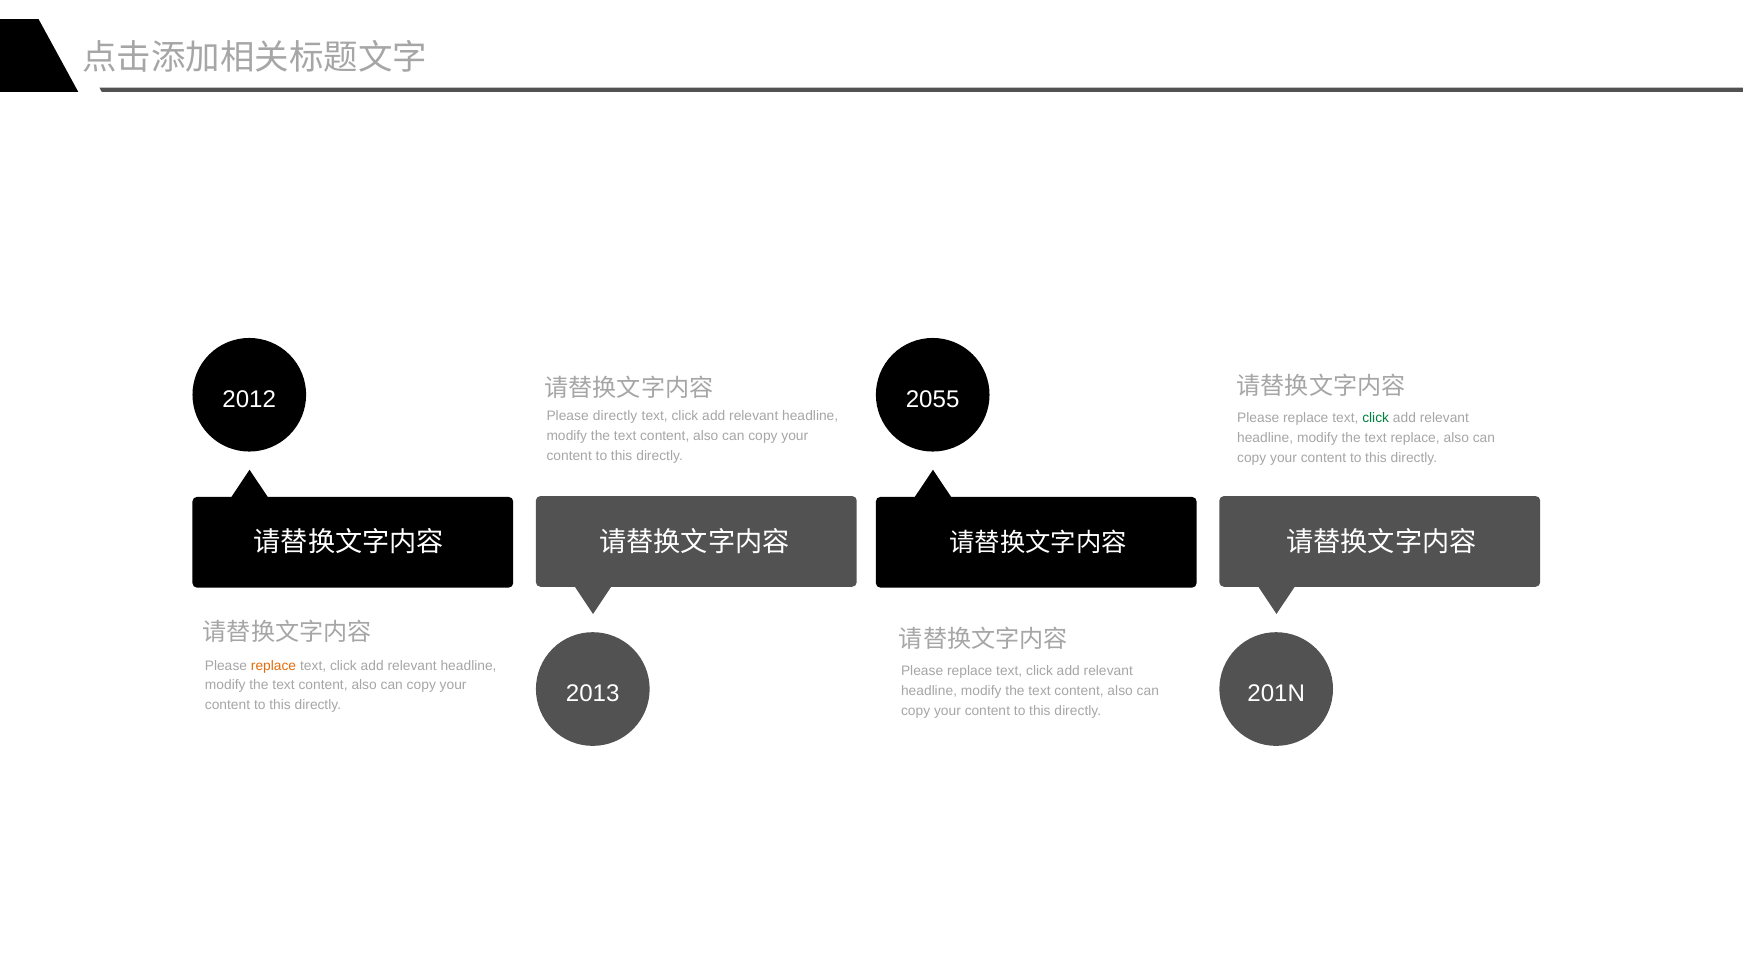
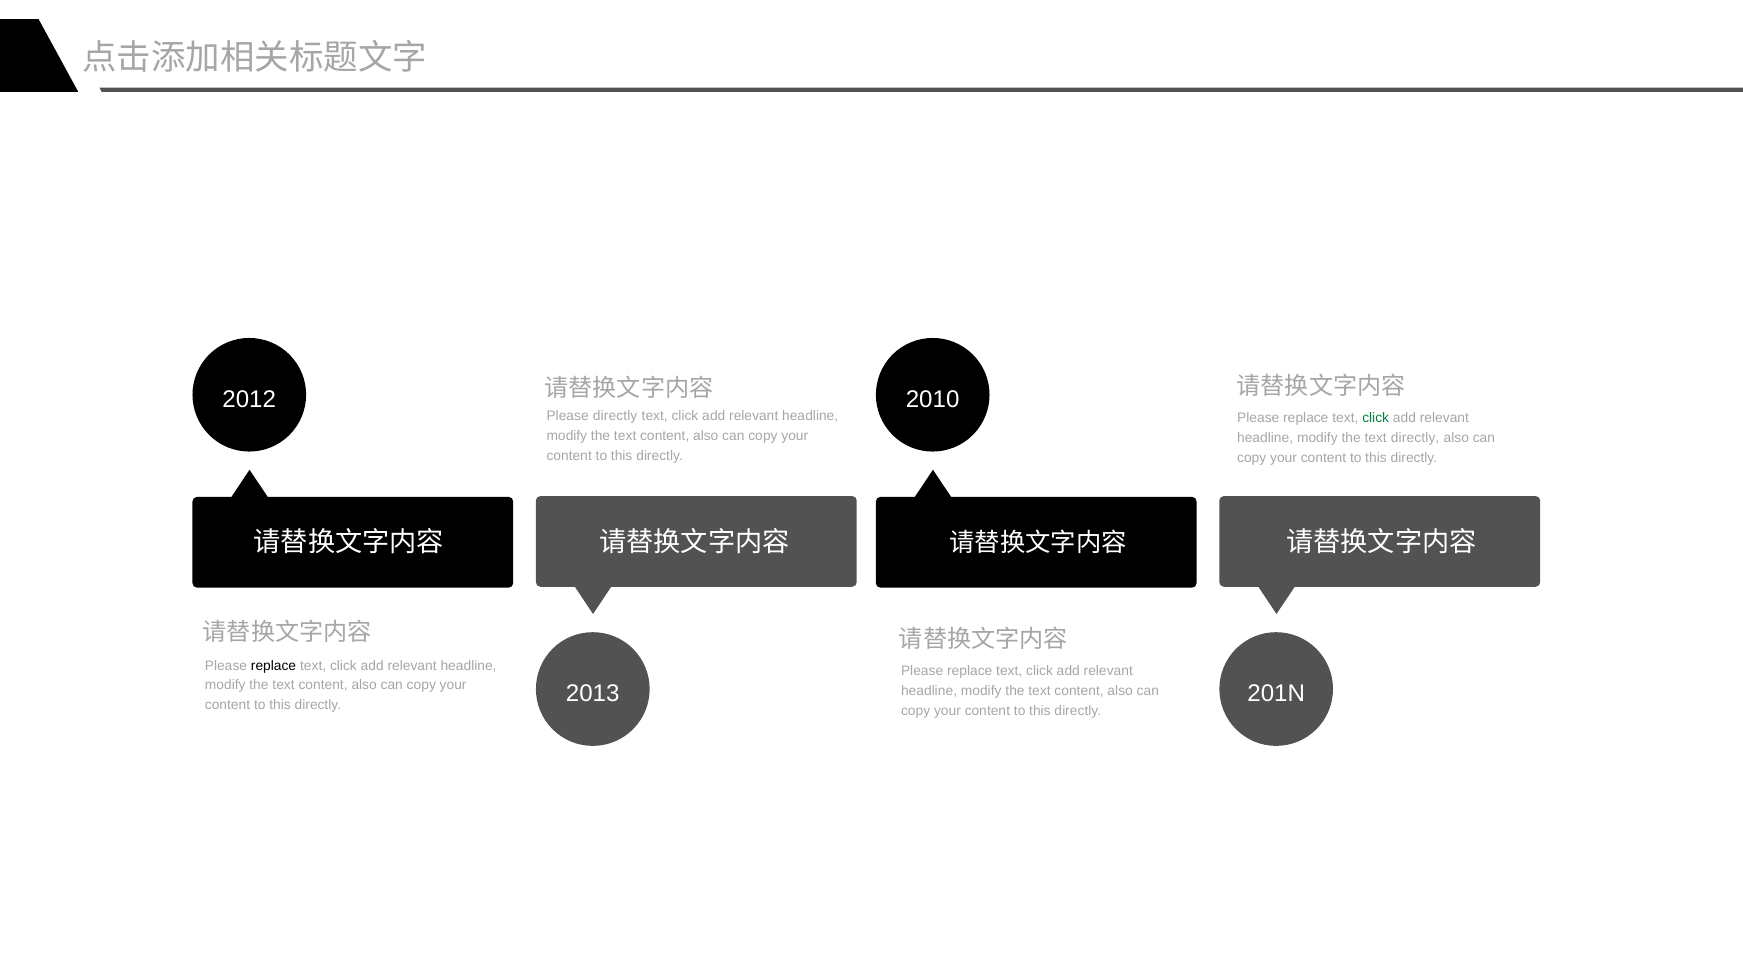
2055: 2055 -> 2010
text replace: replace -> directly
replace at (274, 666) colour: orange -> black
